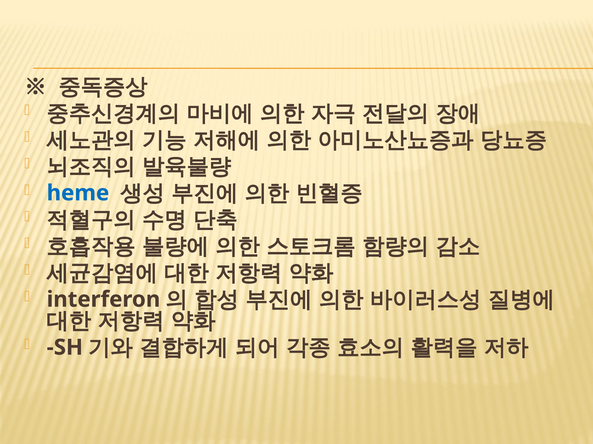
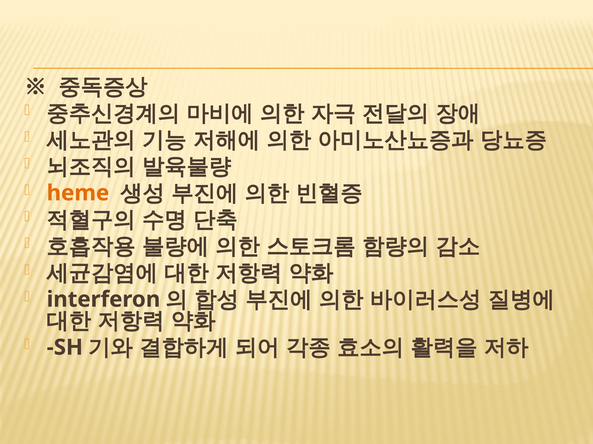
heme colour: blue -> orange
